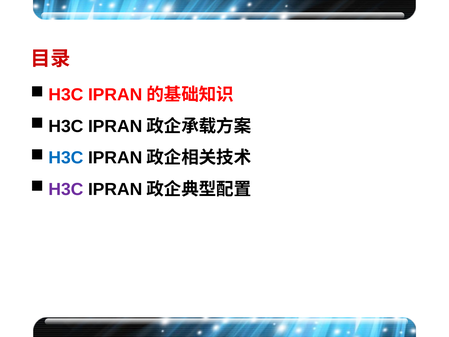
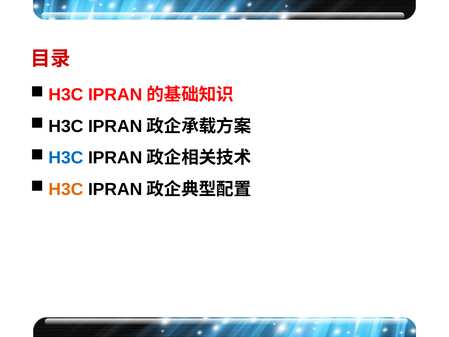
H3C at (66, 189) colour: purple -> orange
